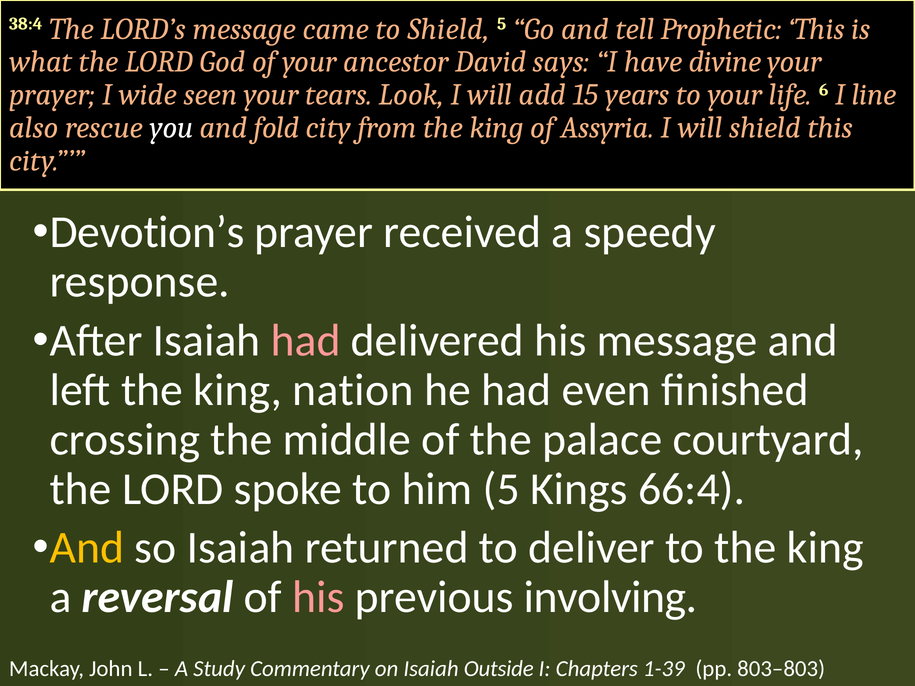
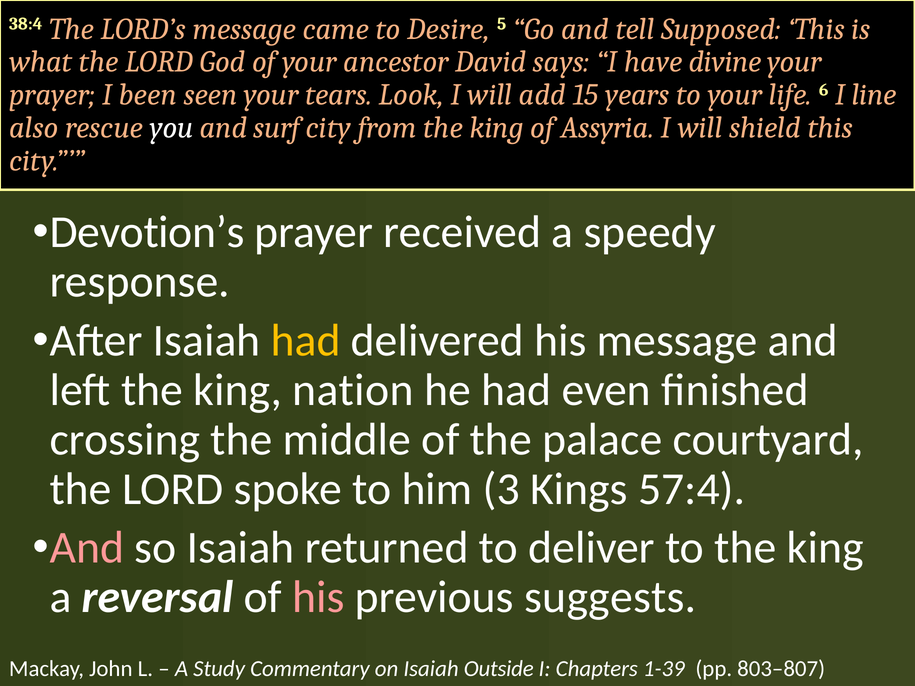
to Shield: Shield -> Desire
Prophetic: Prophetic -> Supposed
wide: wide -> been
fold: fold -> surf
had at (306, 341) colour: pink -> yellow
him 5: 5 -> 3
66:4: 66:4 -> 57:4
And at (87, 548) colour: yellow -> pink
involving: involving -> suggests
803–803: 803–803 -> 803–807
